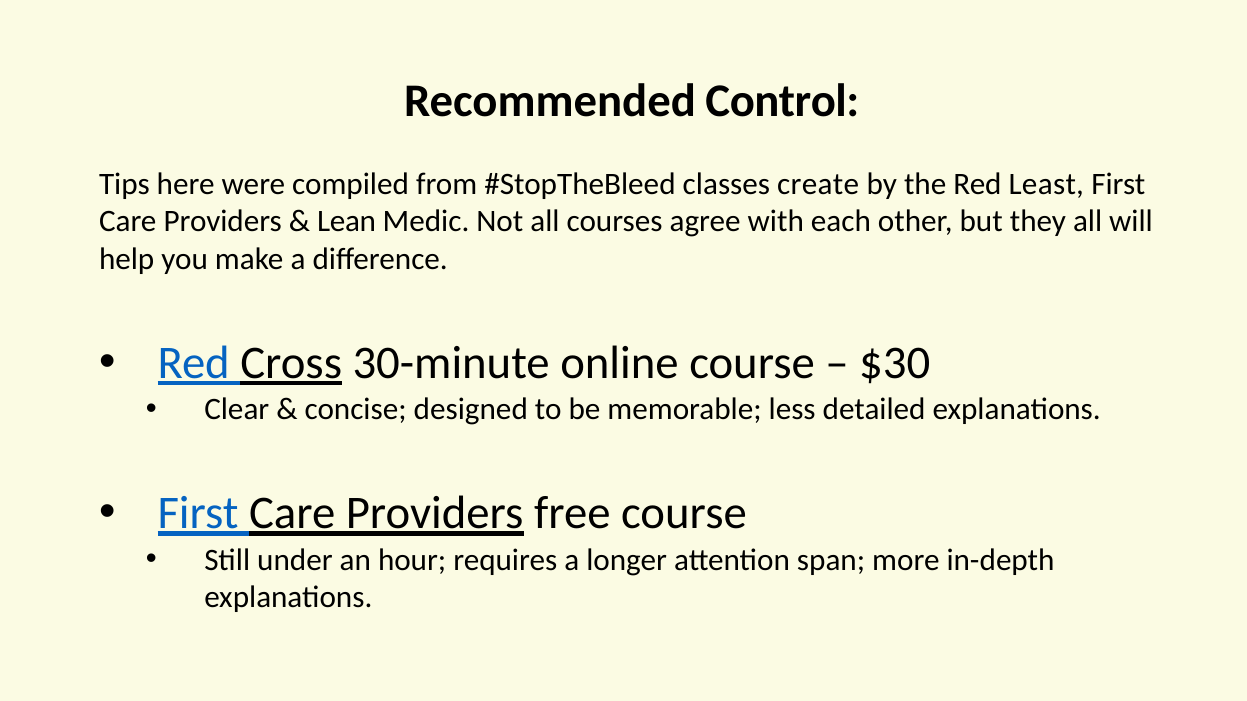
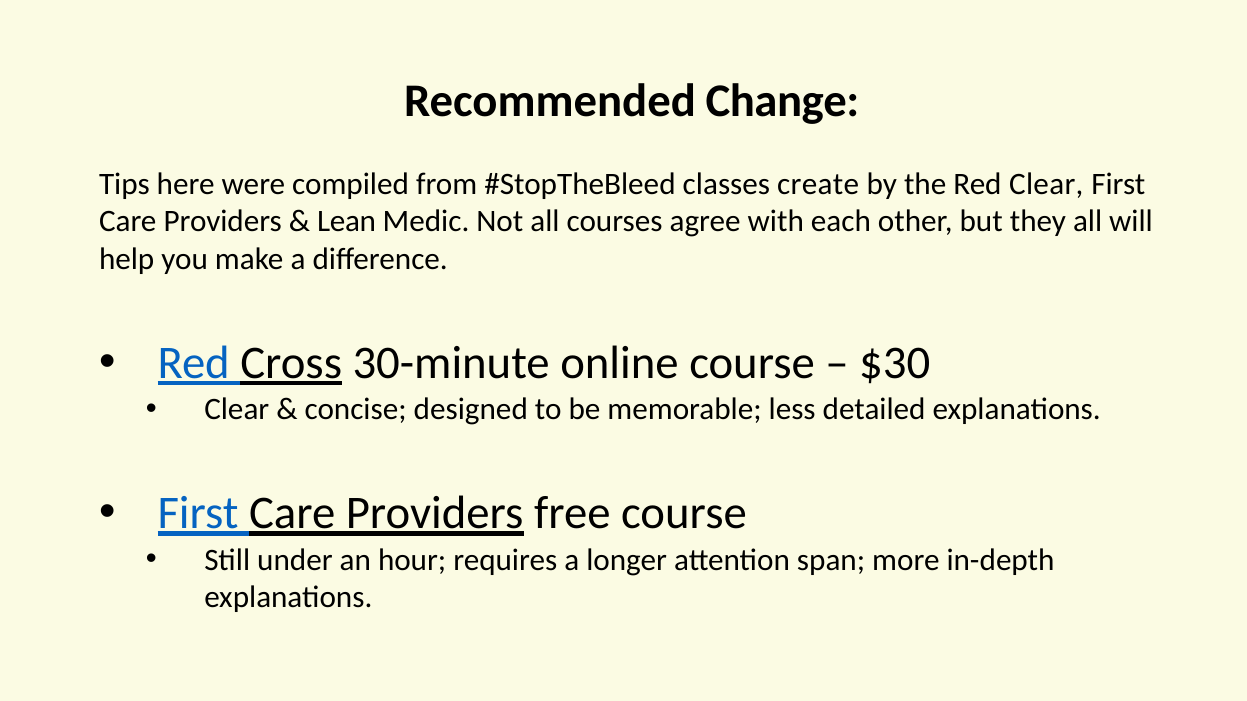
Control: Control -> Change
Red Least: Least -> Clear
